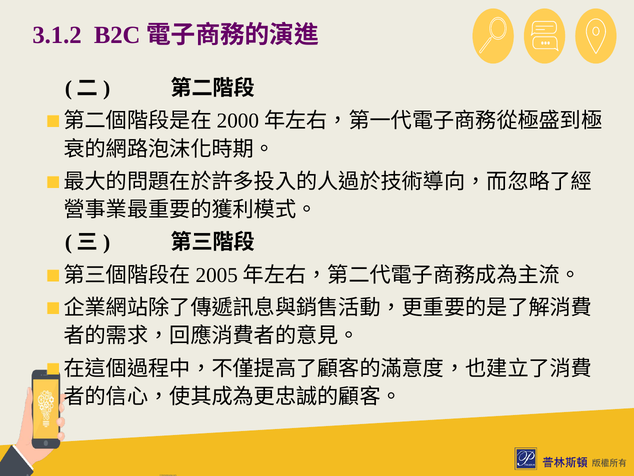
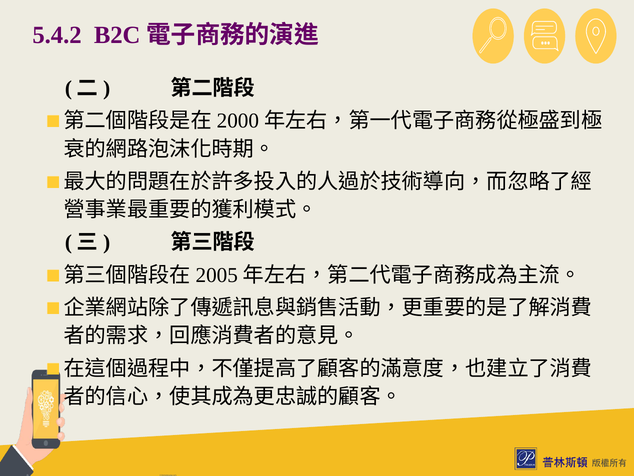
3.1.2: 3.1.2 -> 5.4.2
